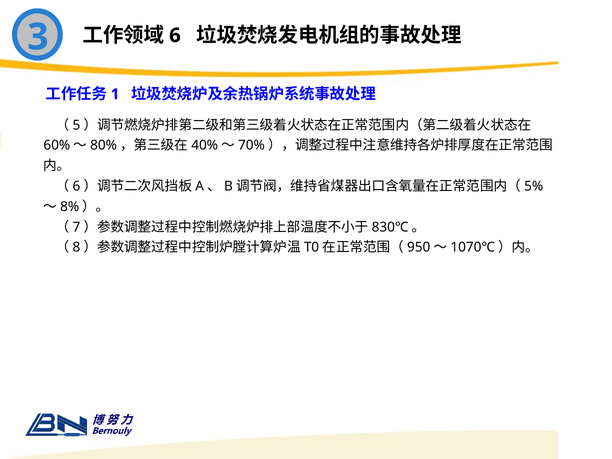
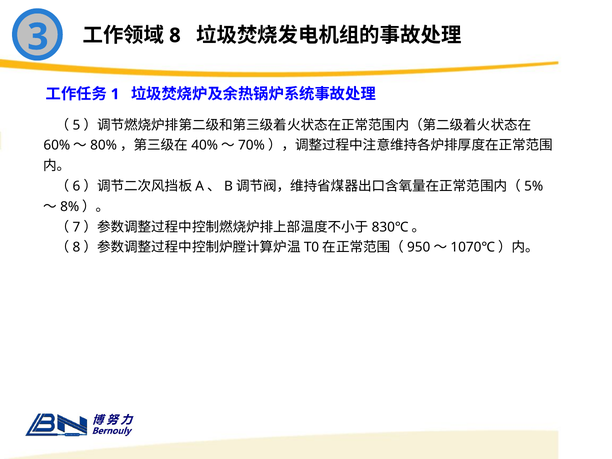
6: 6 -> 8
